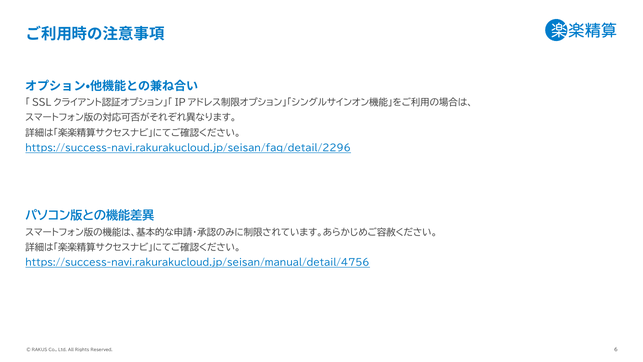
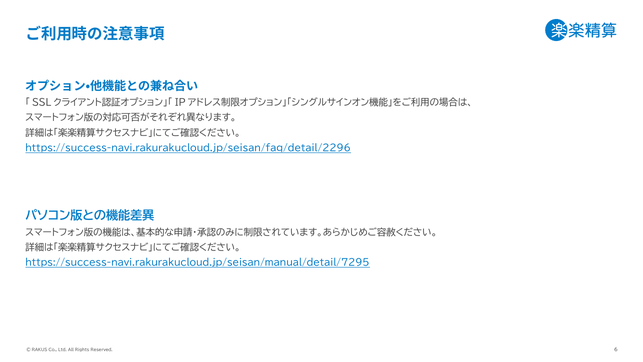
https://success-navi.rakurakucloud.jp/seisan/manual/detail/4756: https://success-navi.rakurakucloud.jp/seisan/manual/detail/4756 -> https://success-navi.rakurakucloud.jp/seisan/manual/detail/7295
